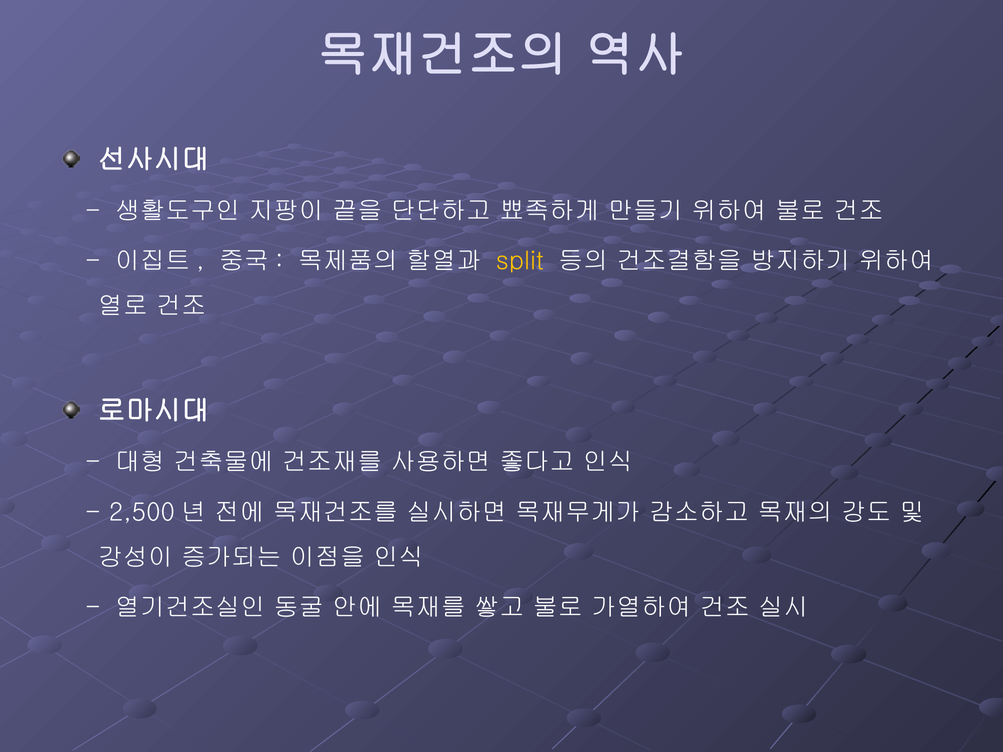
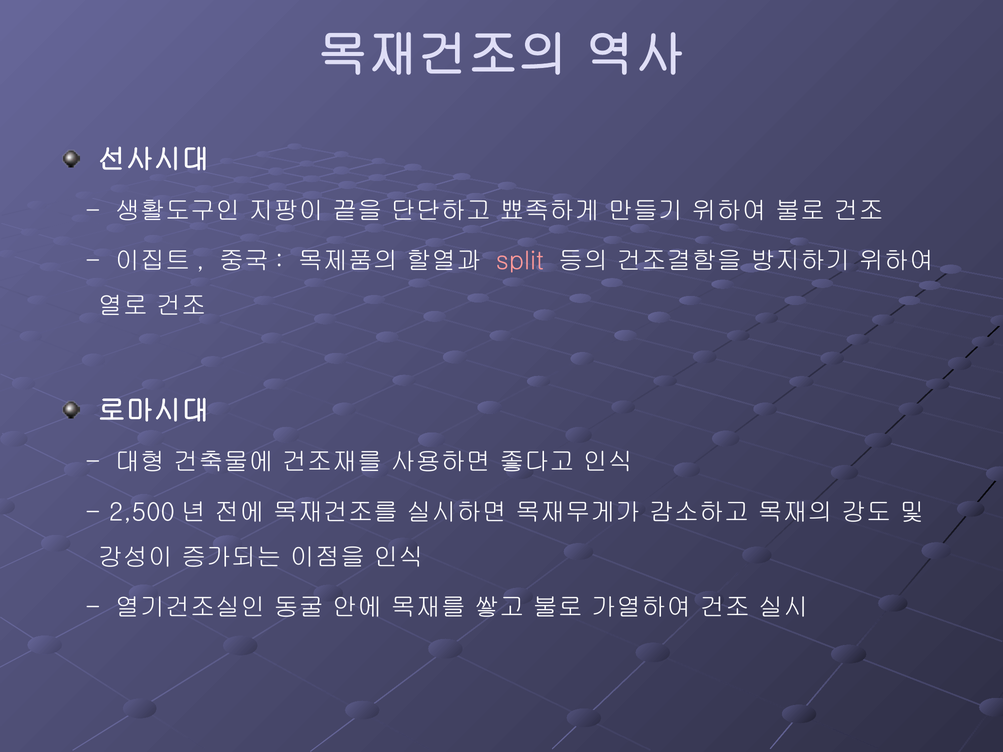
split colour: yellow -> pink
